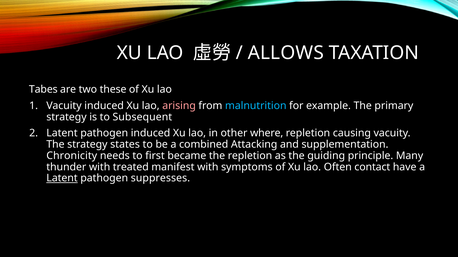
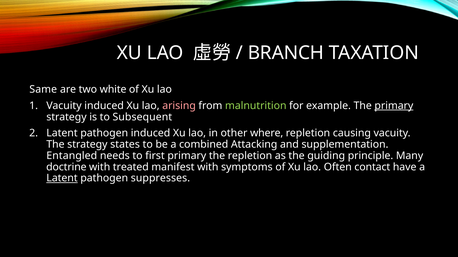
ALLOWS: ALLOWS -> BRANCH
Tabes: Tabes -> Same
these: these -> white
malnutrition colour: light blue -> light green
primary at (394, 106) underline: none -> present
Chronicity: Chronicity -> Entangled
first became: became -> primary
thunder: thunder -> doctrine
